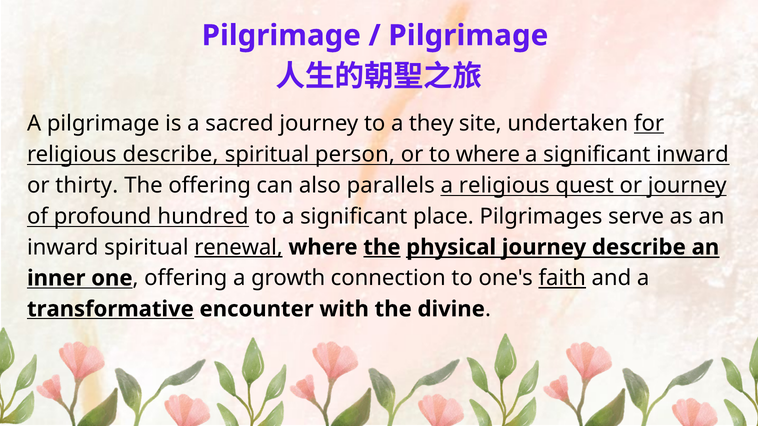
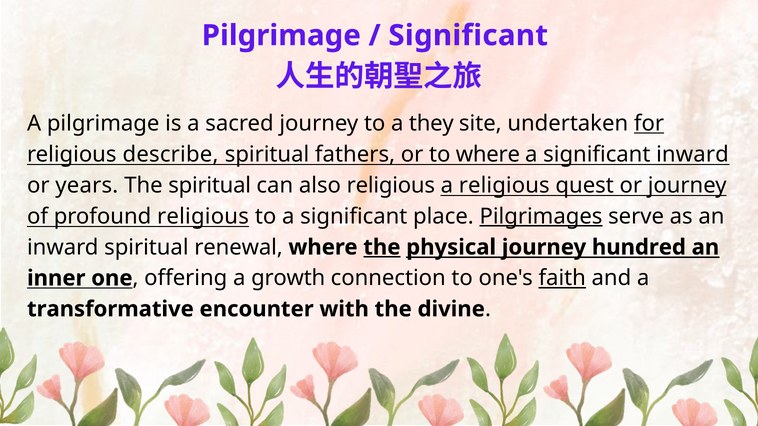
Pilgrimage at (468, 36): Pilgrimage -> Significant
person: person -> fathers
thirty: thirty -> years
The offering: offering -> spiritual
also parallels: parallels -> religious
profound hundred: hundred -> religious
Pilgrimages underline: none -> present
renewal underline: present -> none
journey describe: describe -> hundred
transformative underline: present -> none
